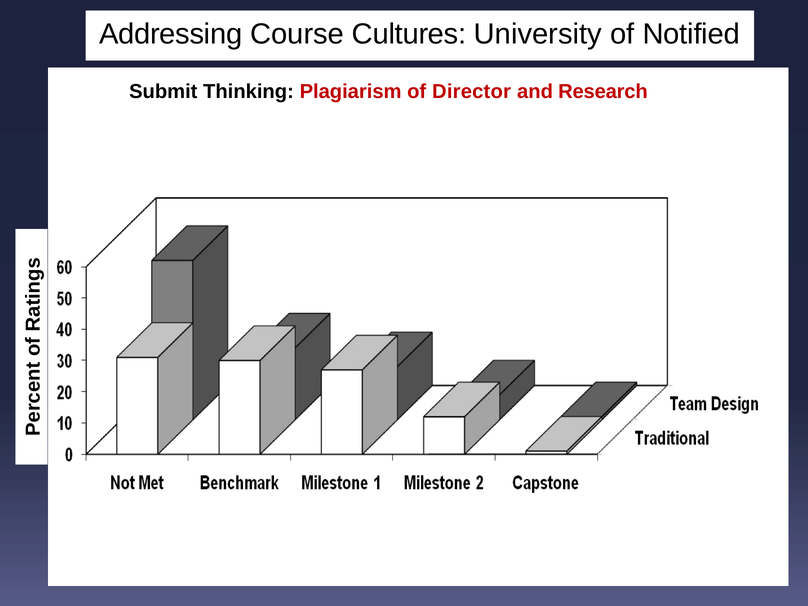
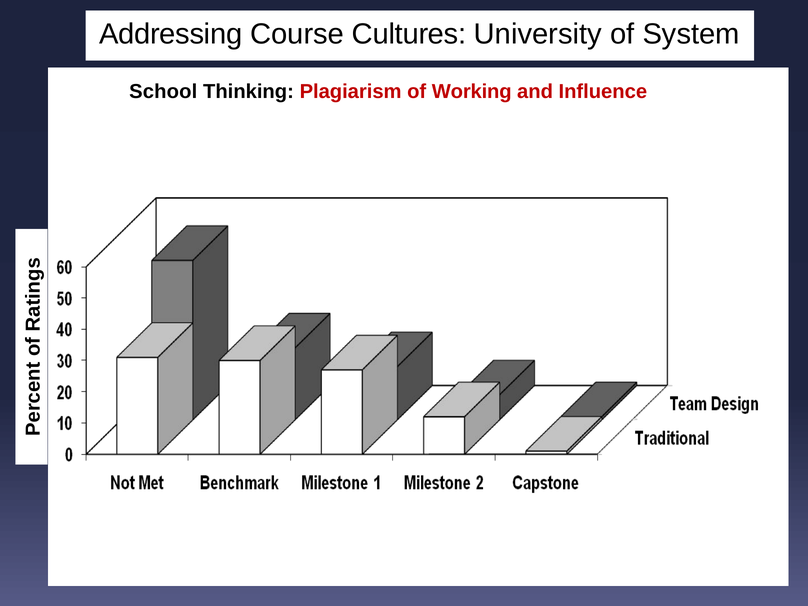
Notified: Notified -> System
Submit: Submit -> School
Director: Director -> Working
Research: Research -> Influence
